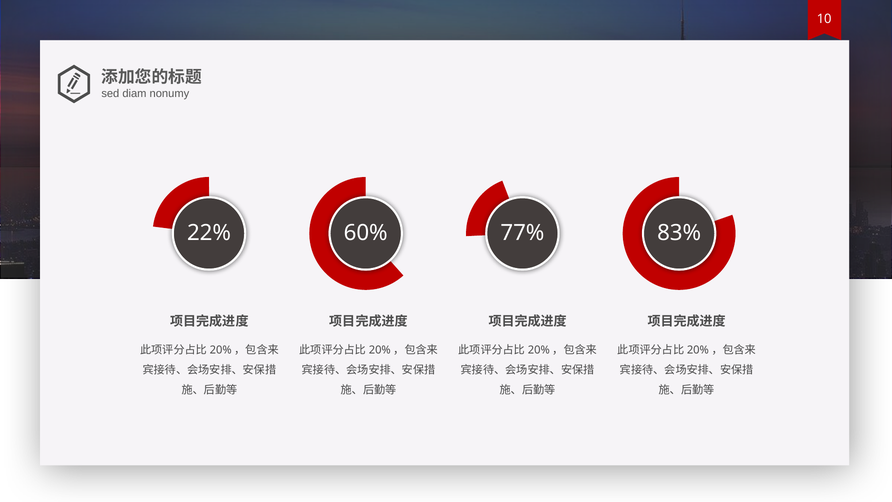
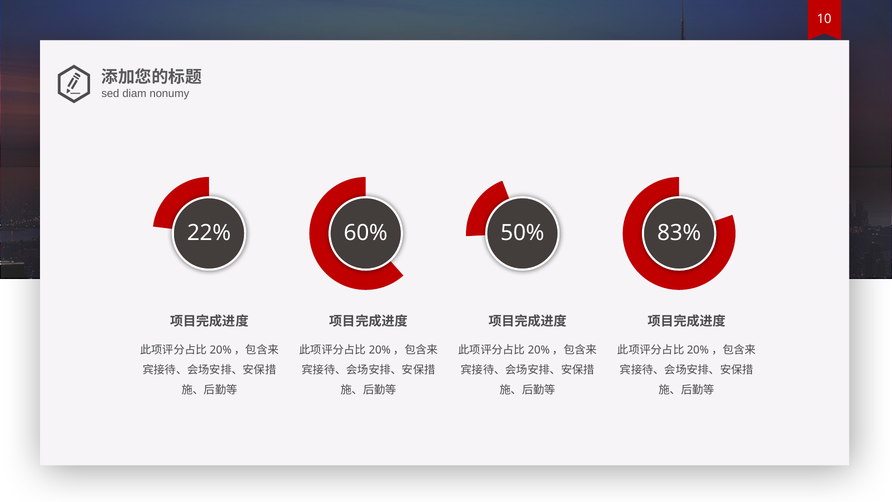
77%: 77% -> 50%
